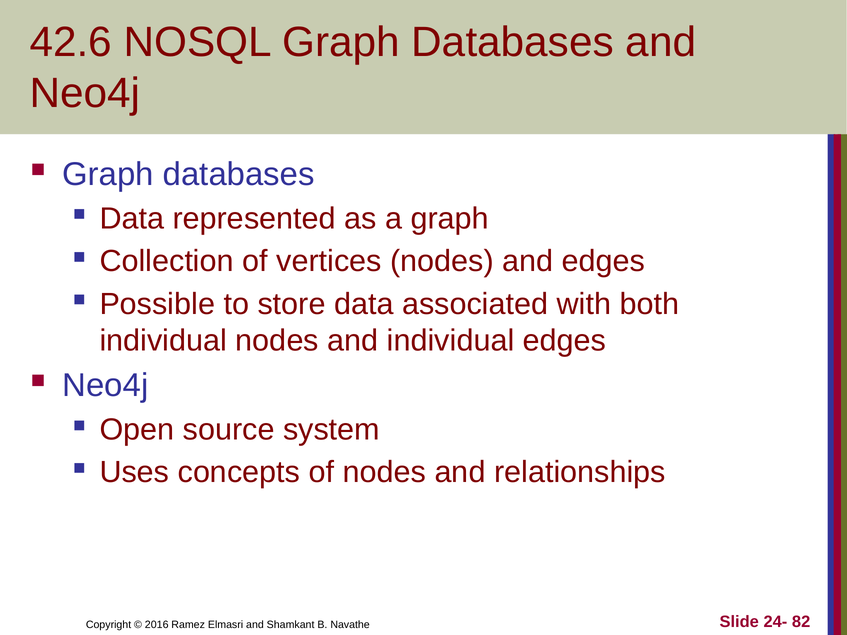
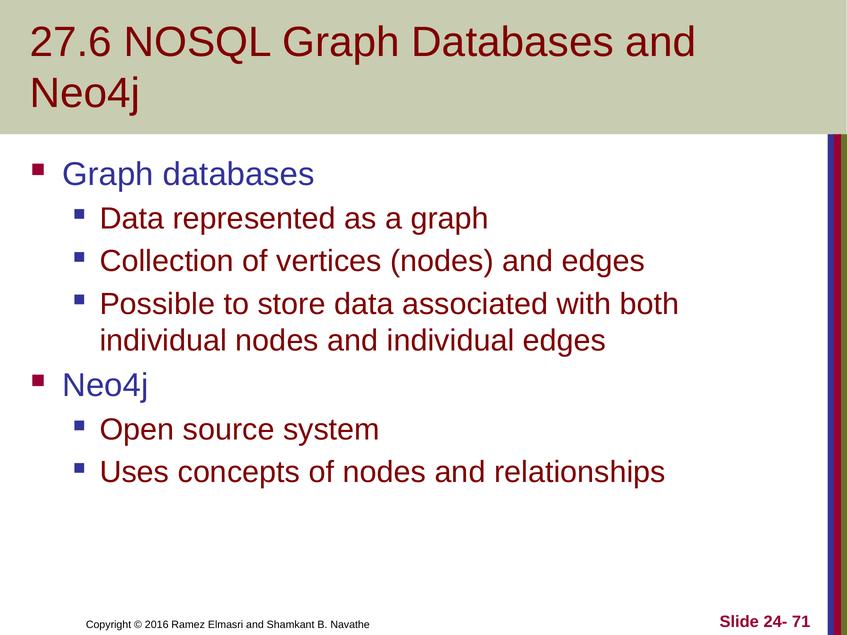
42.6: 42.6 -> 27.6
82: 82 -> 71
